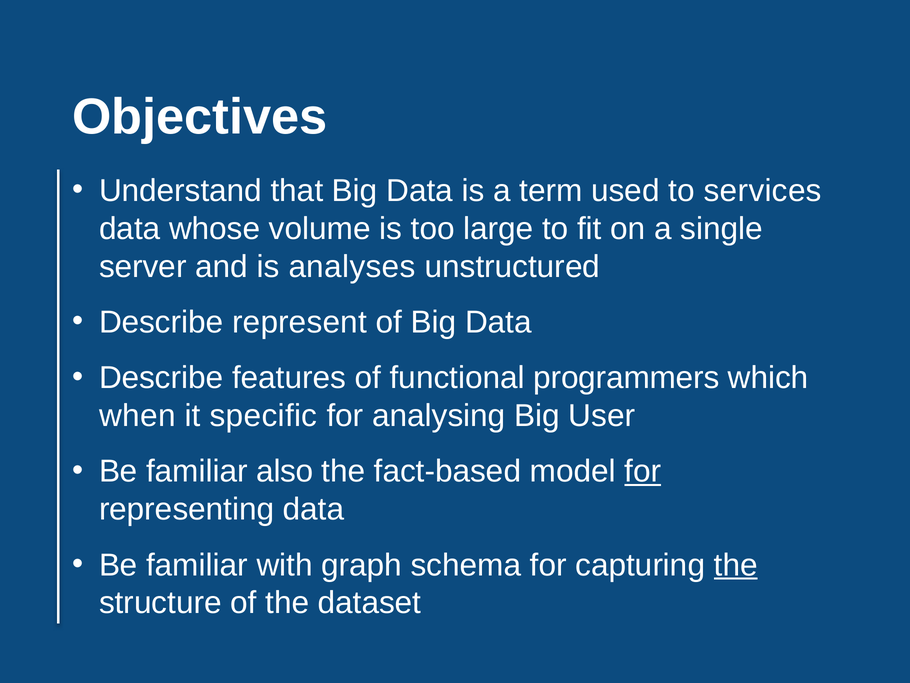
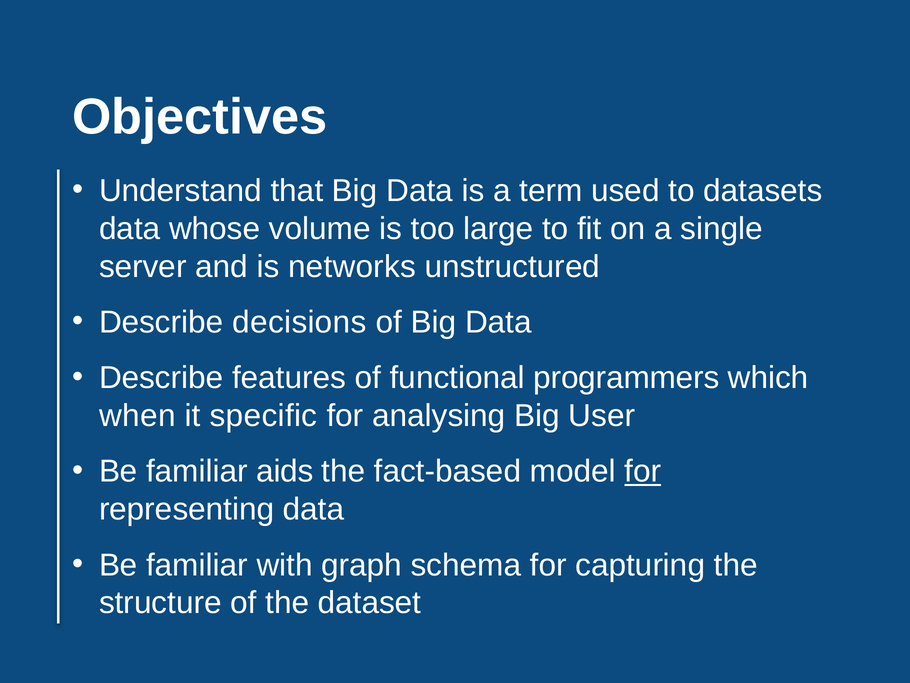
services: services -> datasets
analyses: analyses -> networks
represent: represent -> decisions
also: also -> aids
the at (736, 565) underline: present -> none
